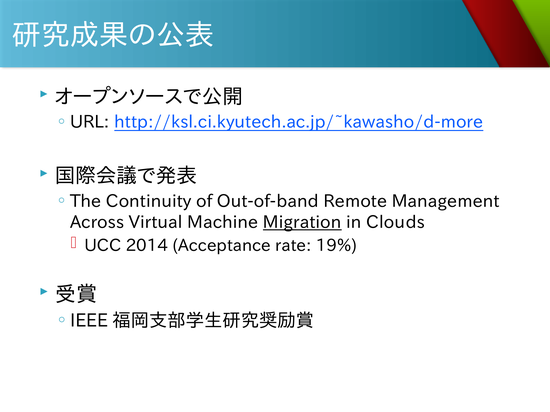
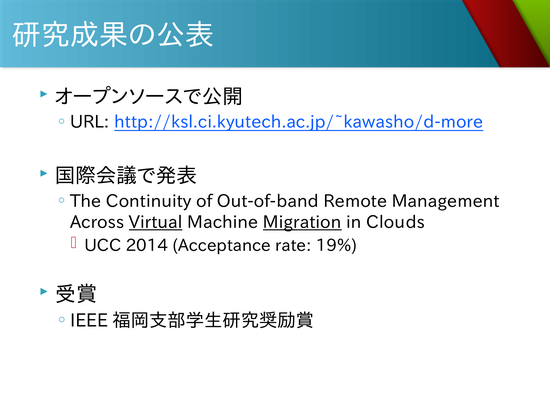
Virtual underline: none -> present
